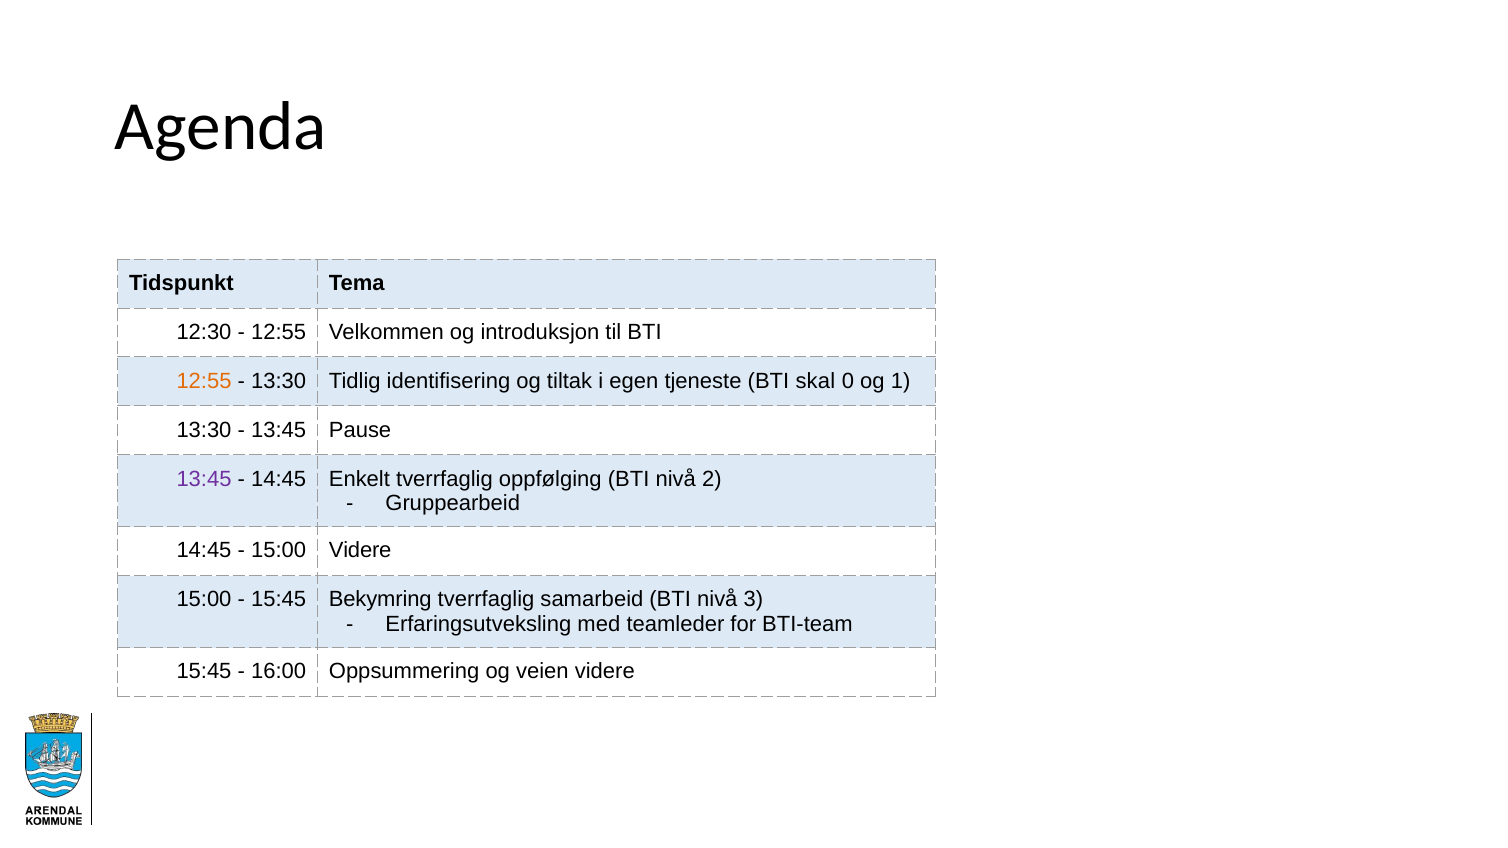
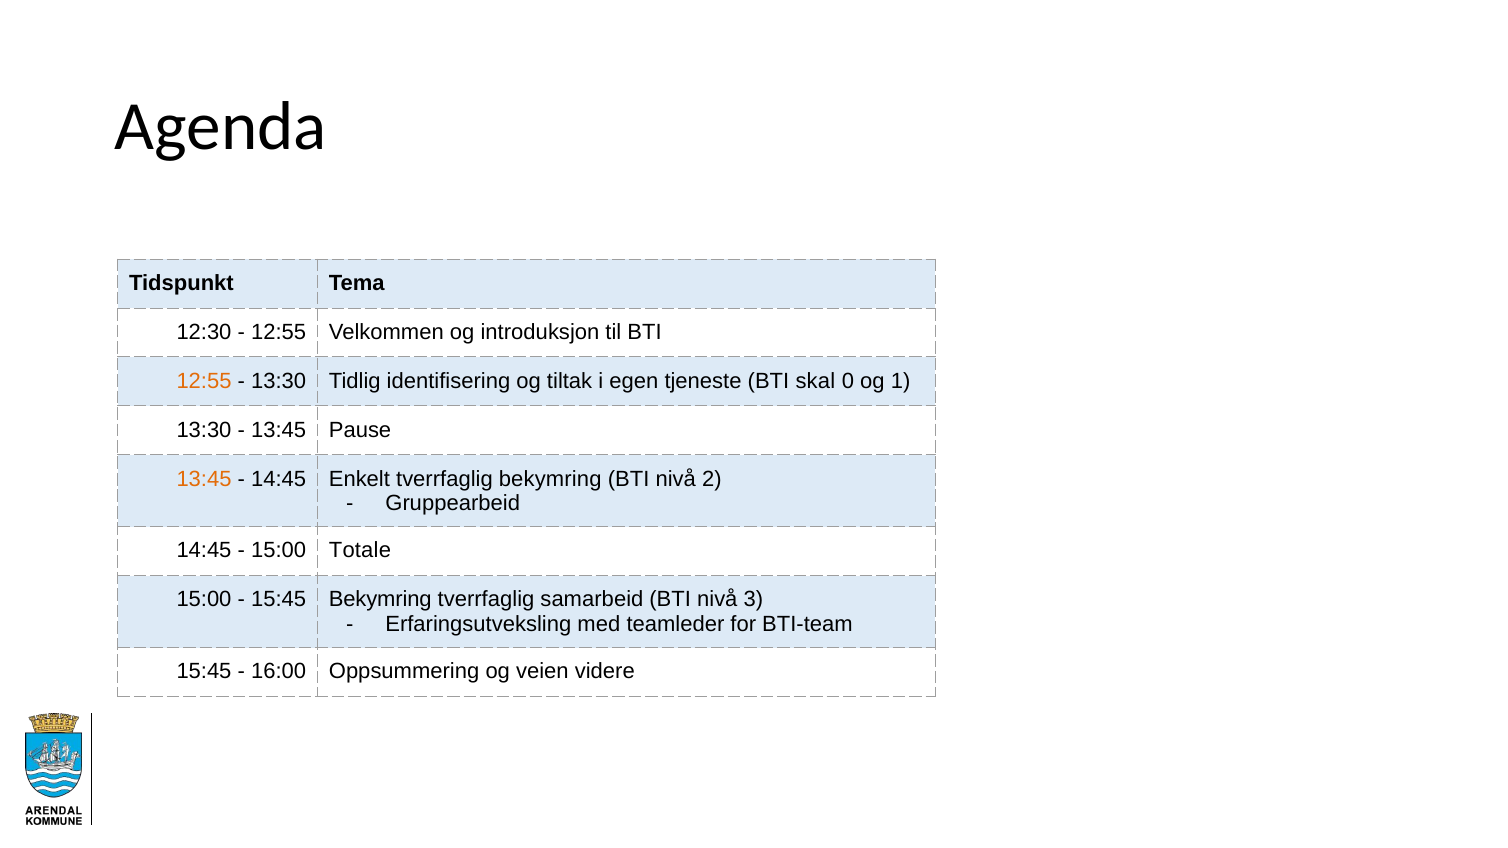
13:45 at (204, 479) colour: purple -> orange
tverrfaglig oppfølging: oppfølging -> bekymring
15:00 Videre: Videre -> Totale
